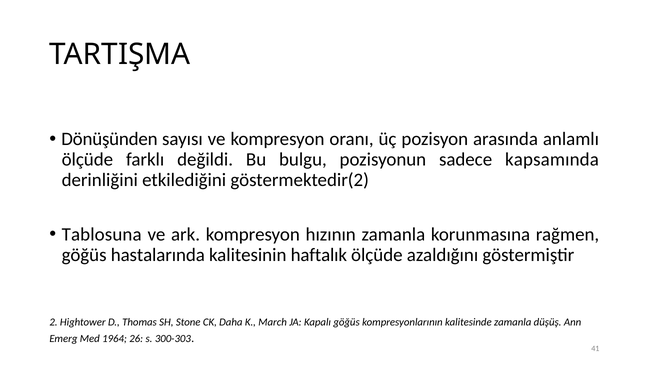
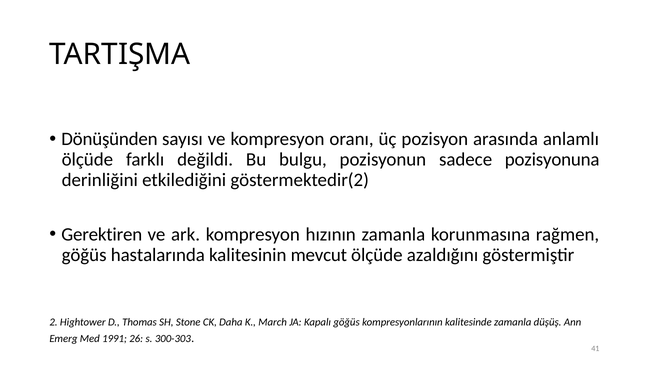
kapsamında: kapsamında -> pozisyonuna
Tablosuna: Tablosuna -> Gerektiren
haftalık: haftalık -> mevcut
1964: 1964 -> 1991
